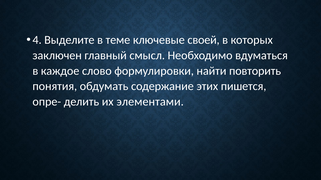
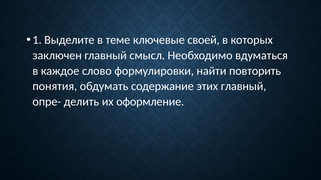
4: 4 -> 1
этих пишется: пишется -> главный
элементами: элементами -> оформление
